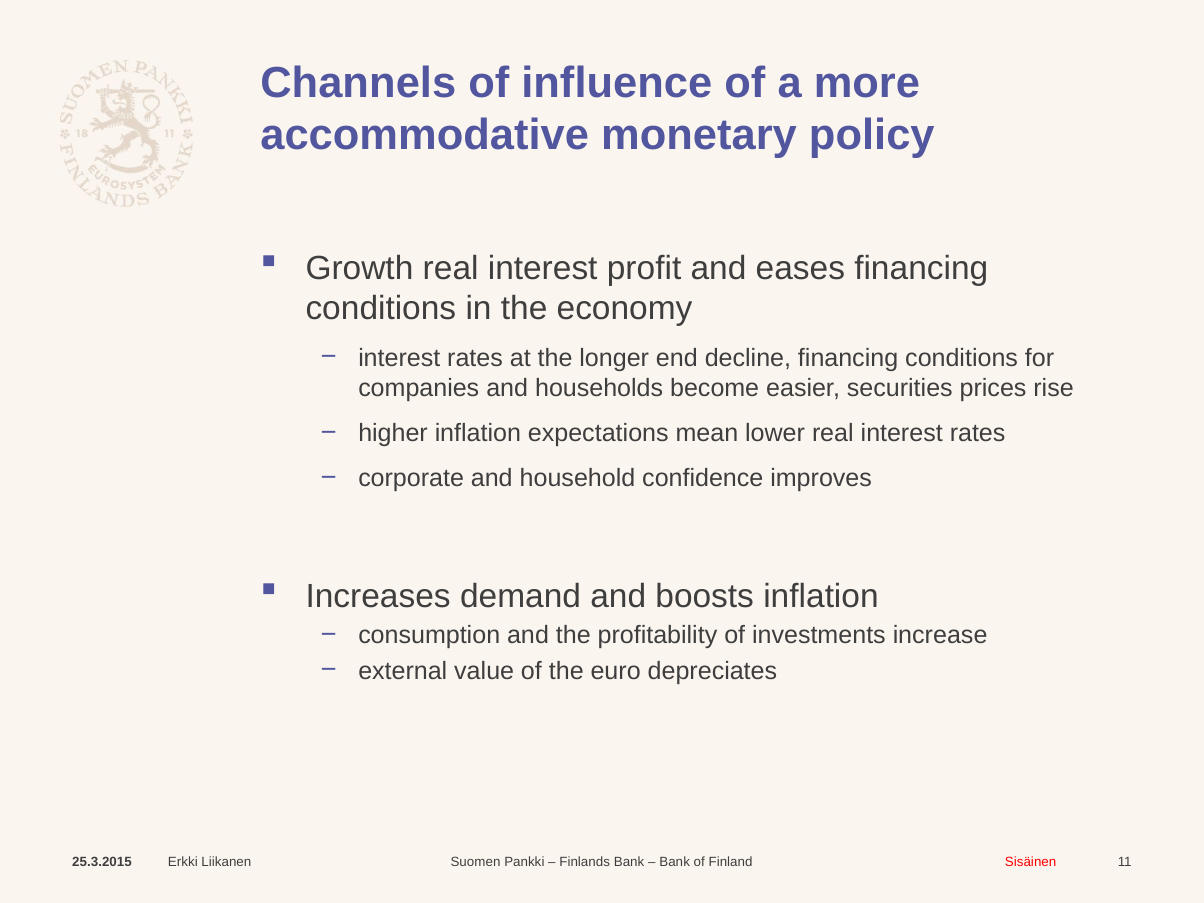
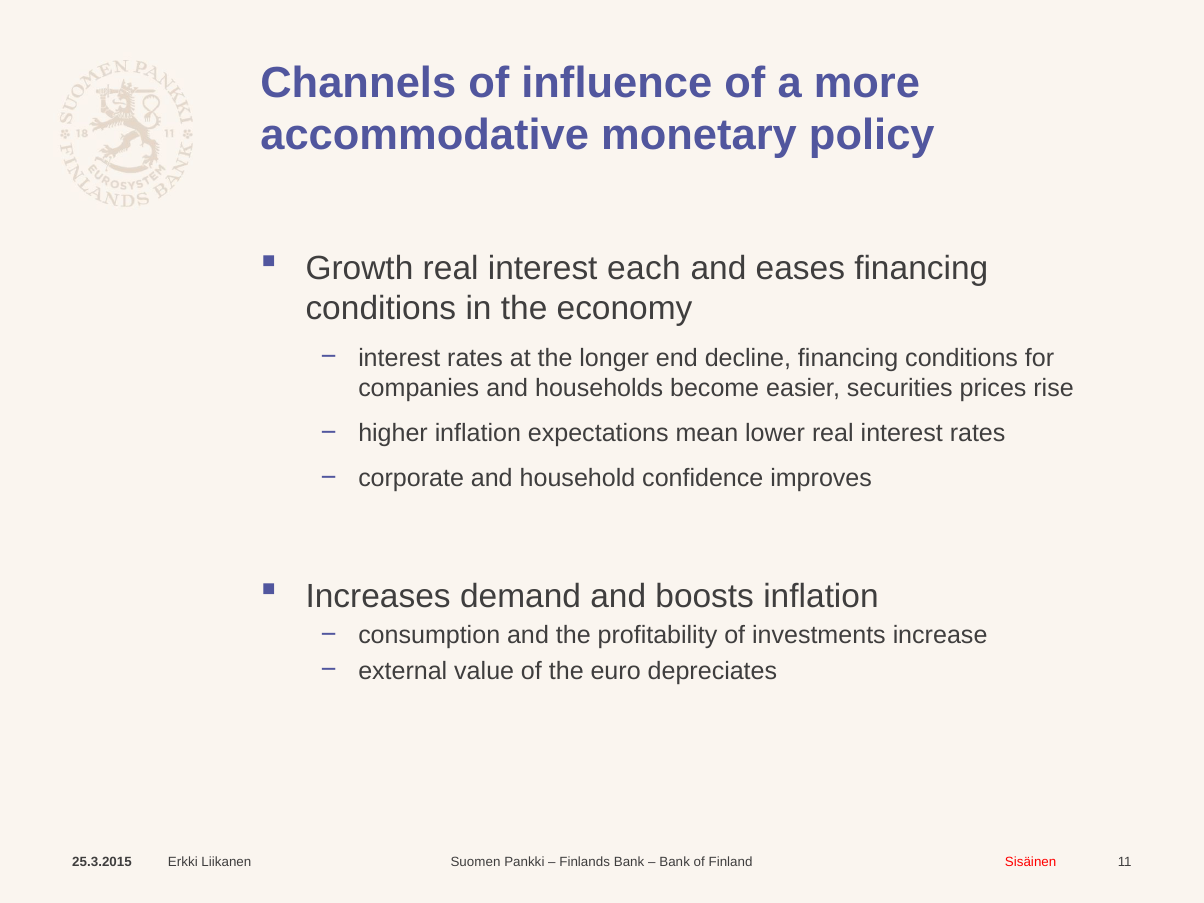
profit: profit -> each
